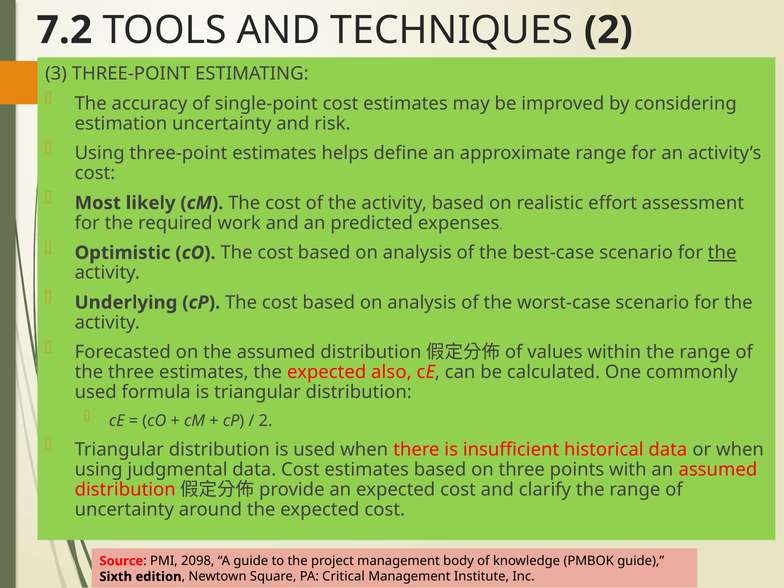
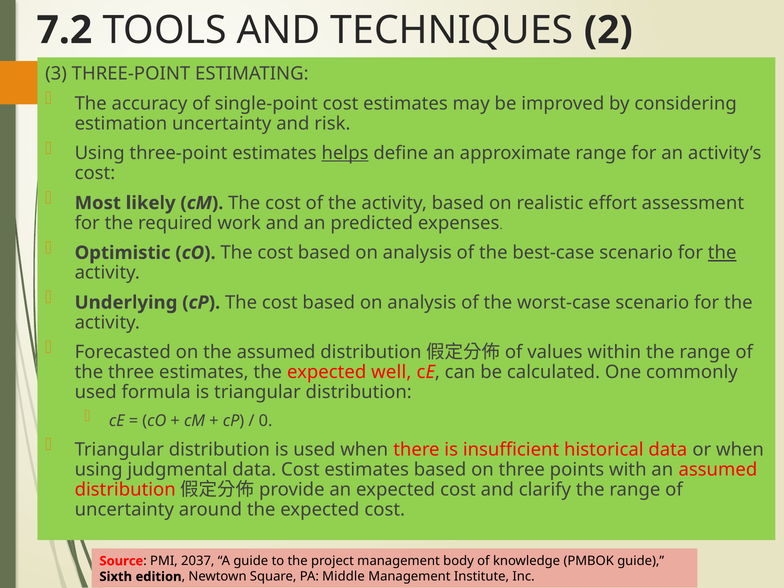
helps underline: none -> present
also: also -> well
2 at (266, 421): 2 -> 0
2098: 2098 -> 2037
Critical: Critical -> Middle
